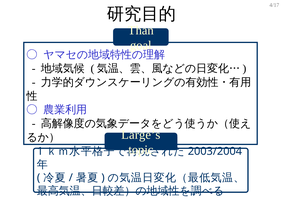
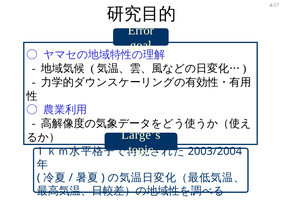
Than: Than -> Error
